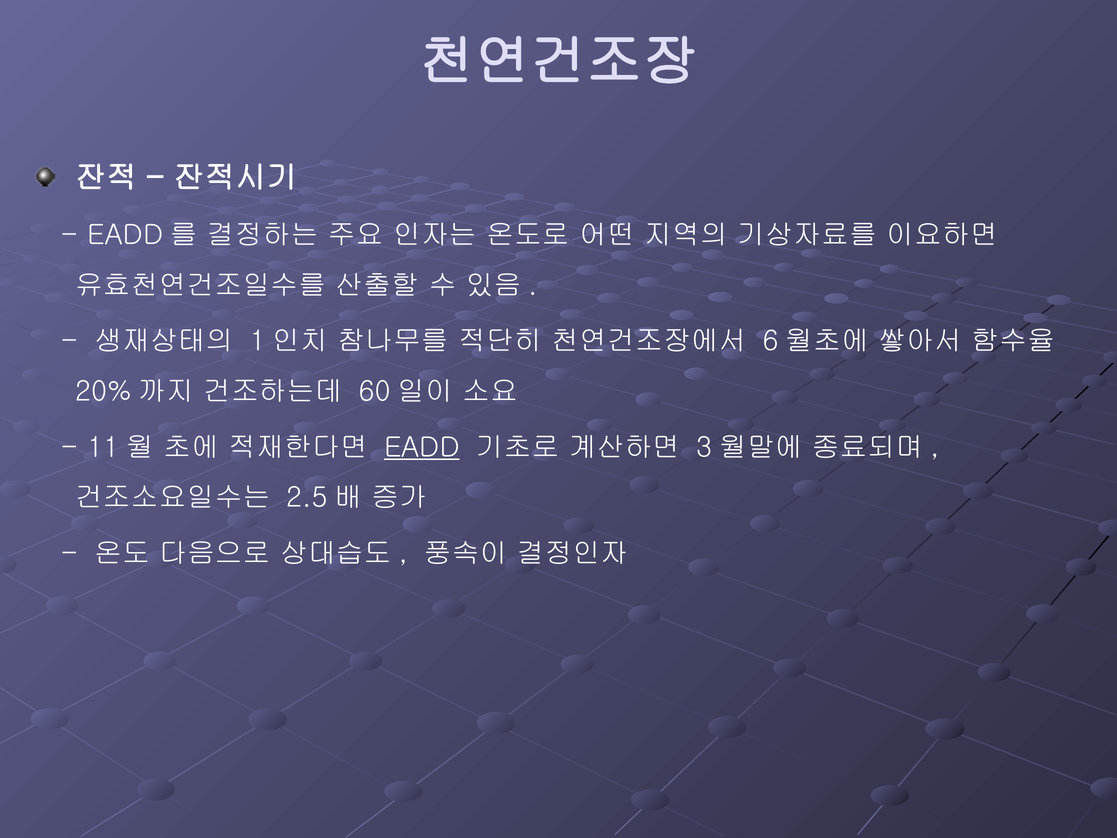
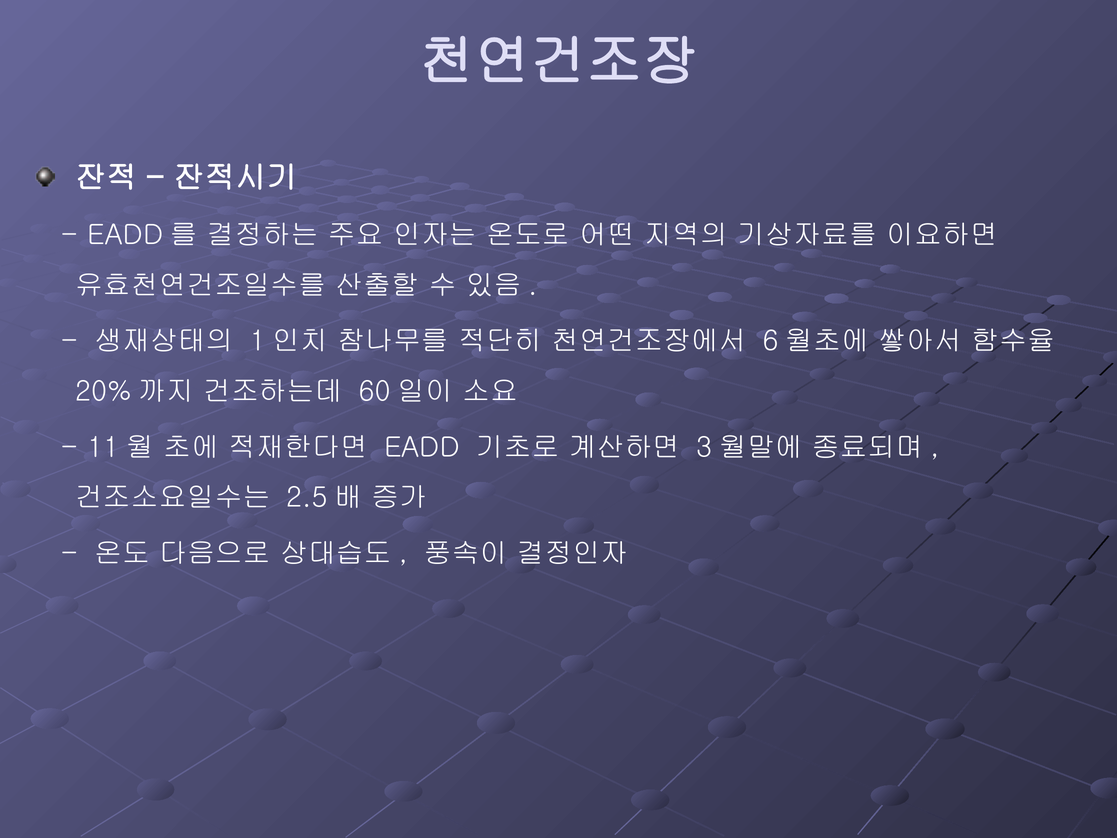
EADD underline: present -> none
